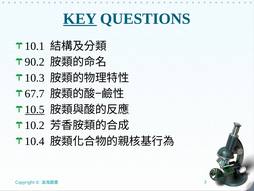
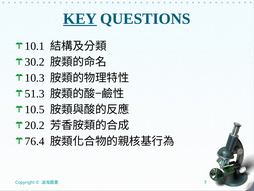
90.2: 90.2 -> 30.2
67.7: 67.7 -> 51.3
10.5 underline: present -> none
10.2: 10.2 -> 20.2
10.4: 10.4 -> 76.4
